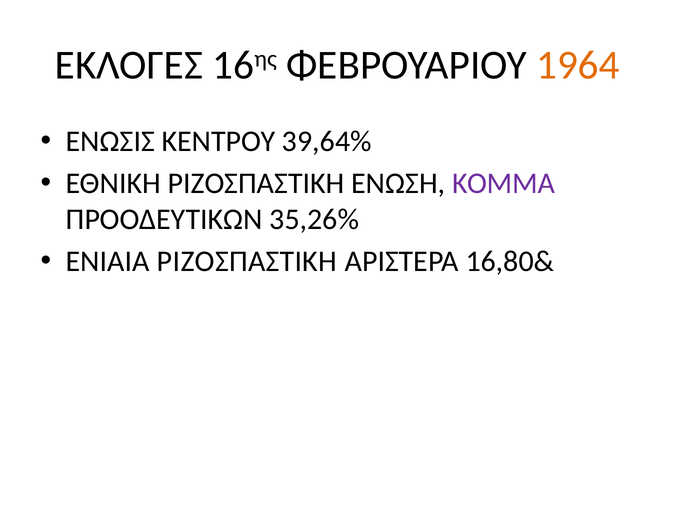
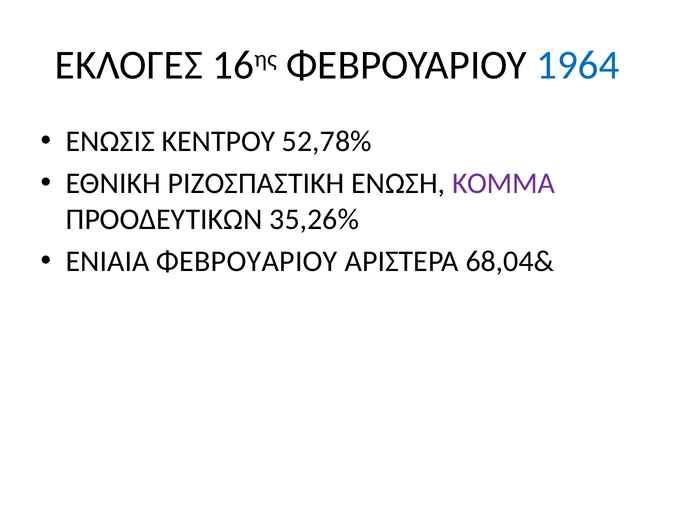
1964 colour: orange -> blue
39,64%: 39,64% -> 52,78%
ΕΝΙΑΙΑ ΡΙΖΟΣΠΑΣΤΙΚΗ: ΡΙΖΟΣΠΑΣΤΙΚΗ -> ΦΕΒΡΟΥΑΡΙΟΥ
16,80&: 16,80& -> 68,04&
